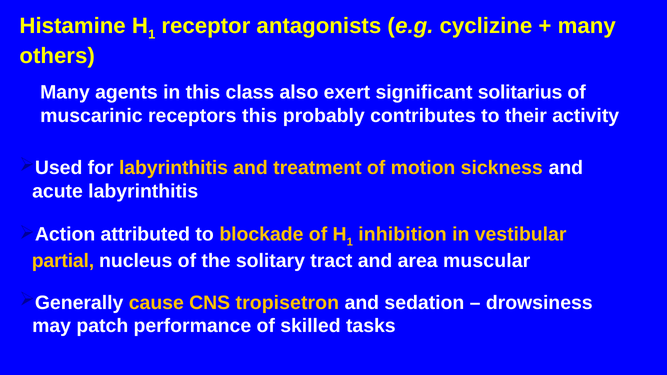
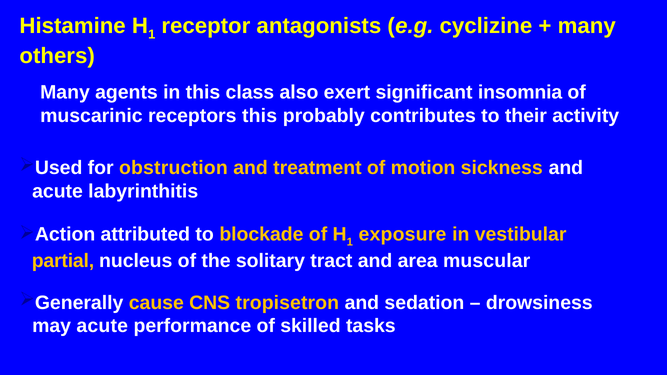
solitarius: solitarius -> insomnia
for labyrinthitis: labyrinthitis -> obstruction
inhibition: inhibition -> exposure
may patch: patch -> acute
